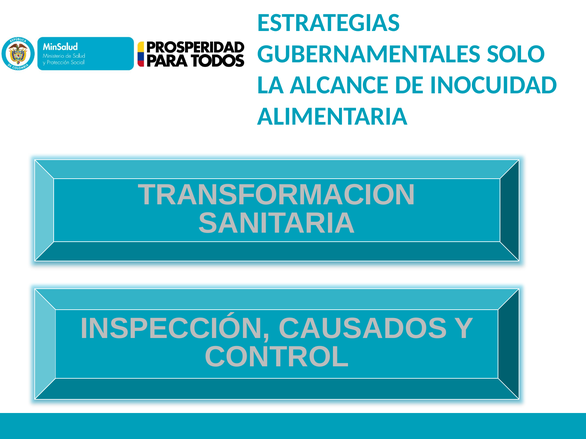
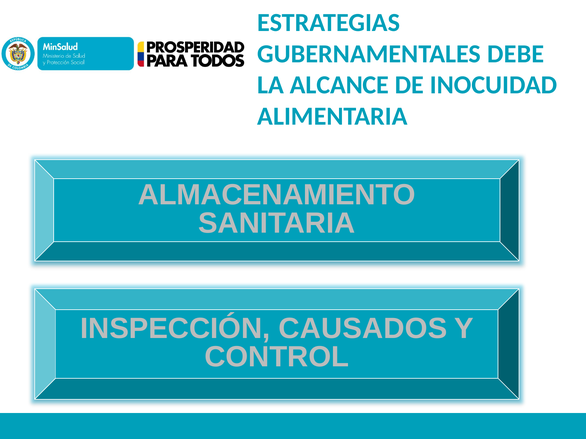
SOLO: SOLO -> DEBE
TRANSFORMACION: TRANSFORMACION -> ALMACENAMIENTO
